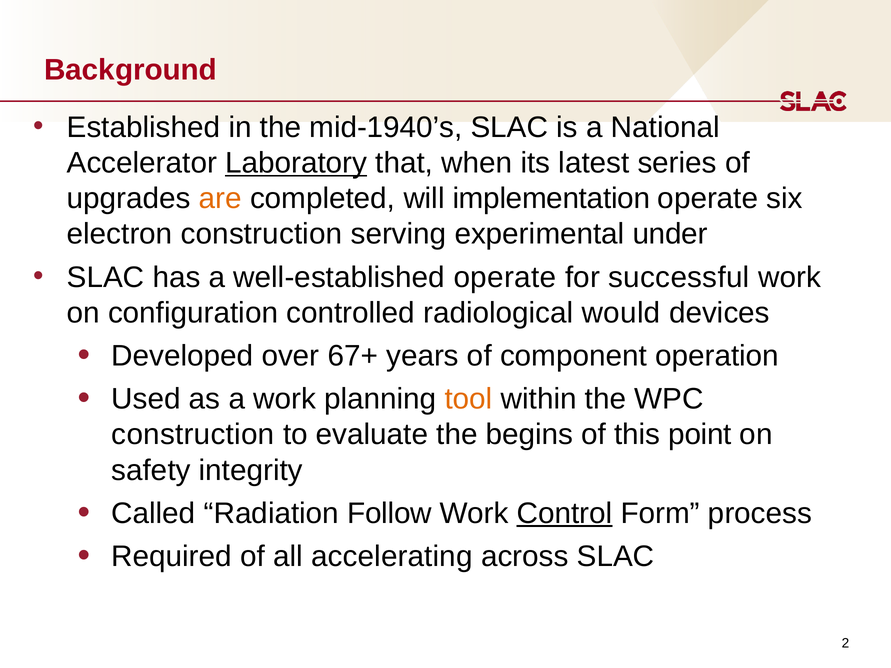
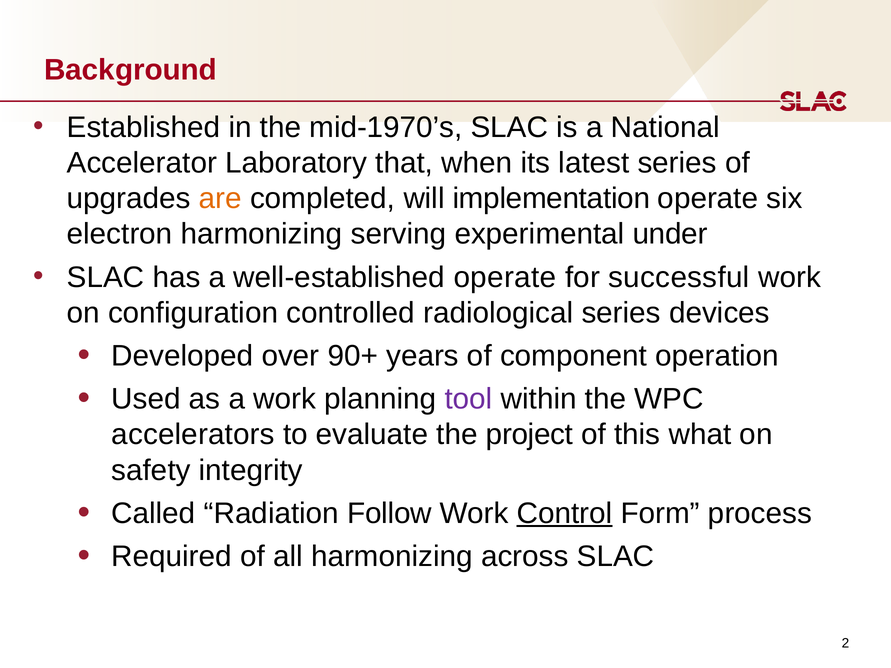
mid-1940’s: mid-1940’s -> mid-1970’s
Laboratory underline: present -> none
electron construction: construction -> harmonizing
radiological would: would -> series
67+: 67+ -> 90+
tool colour: orange -> purple
construction at (193, 435): construction -> accelerators
begins: begins -> project
point: point -> what
all accelerating: accelerating -> harmonizing
